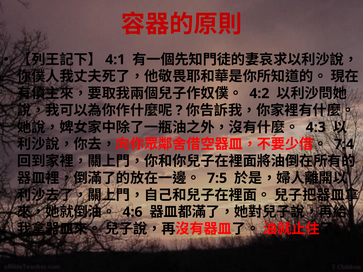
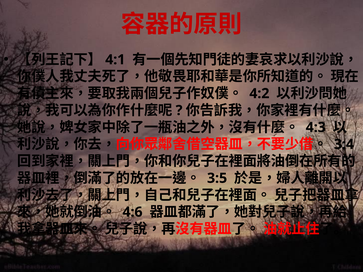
7:4: 7:4 -> 3:4
7:5: 7:5 -> 3:5
